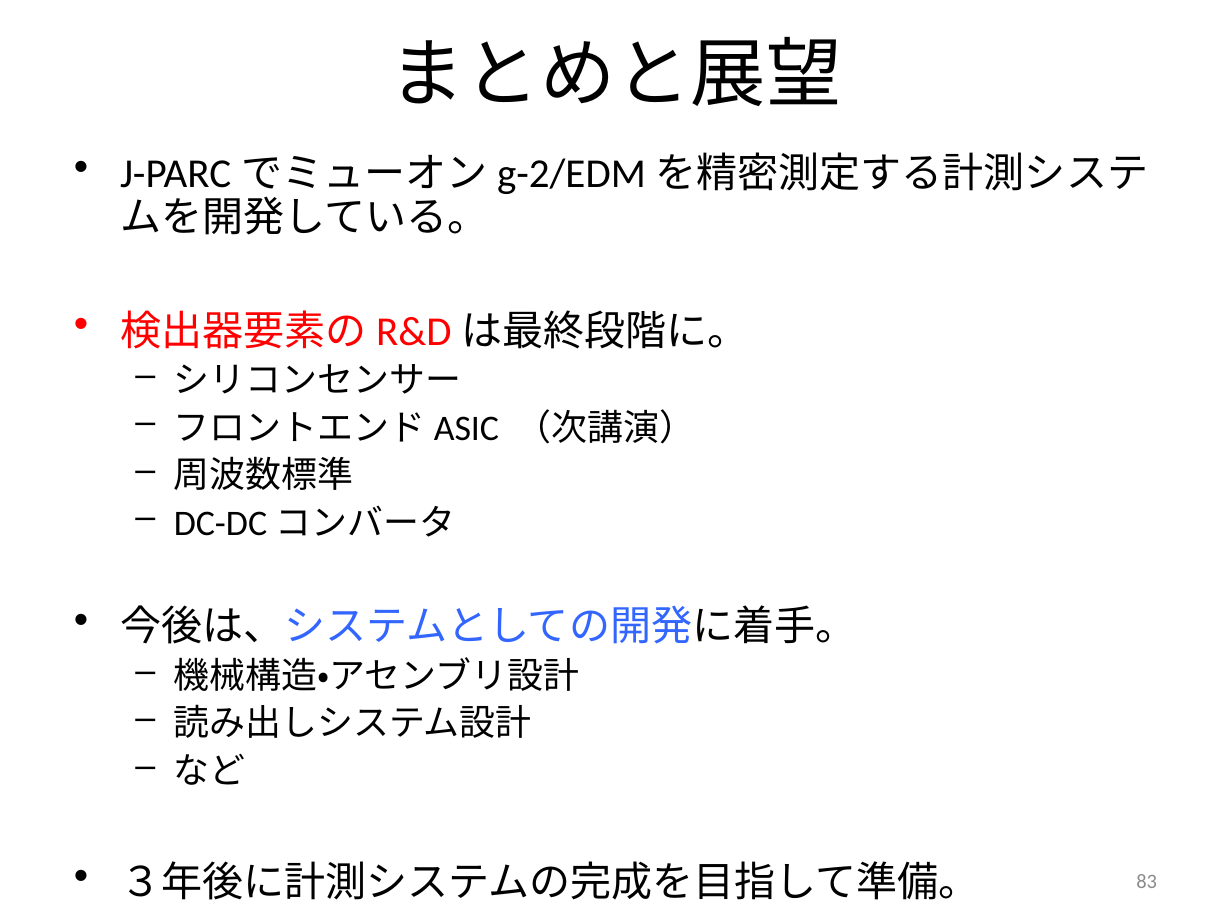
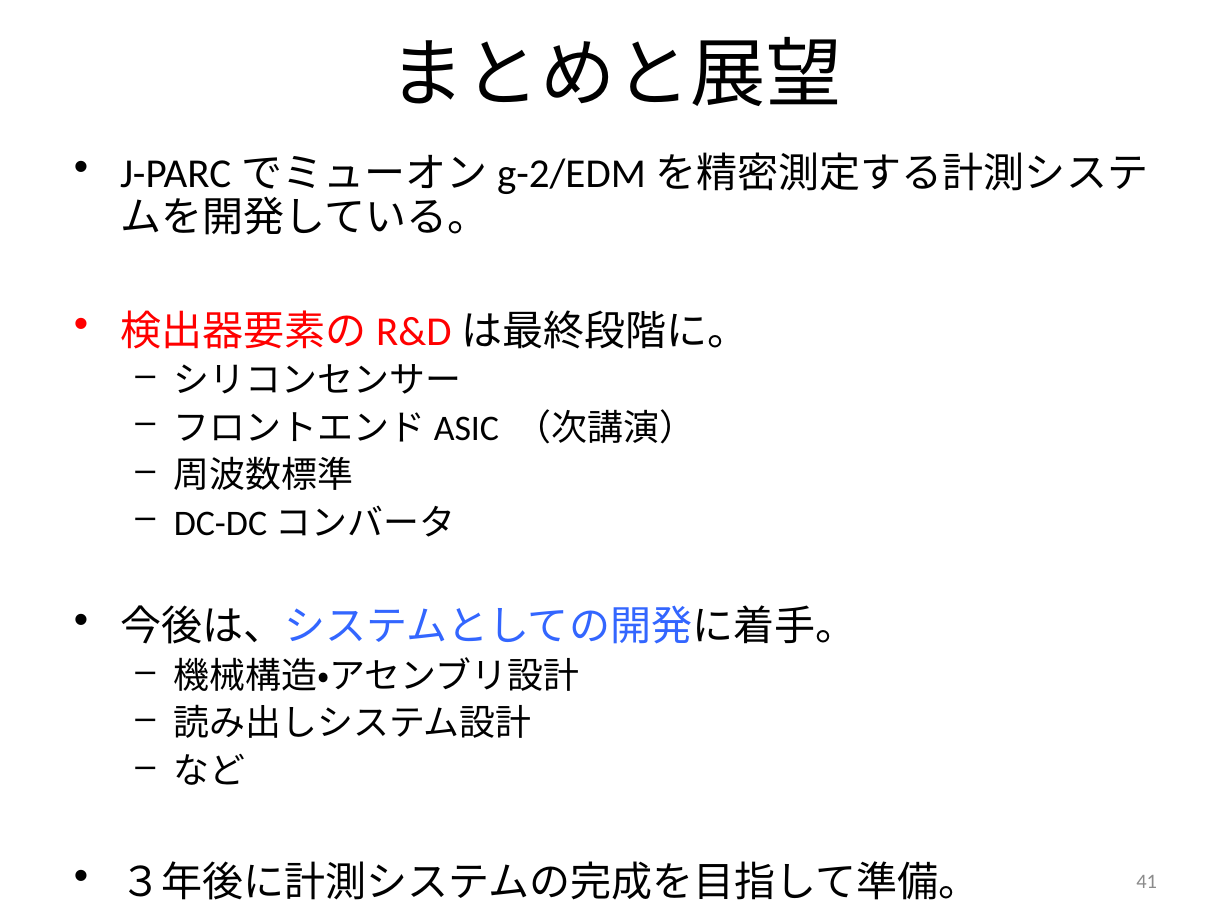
83: 83 -> 41
